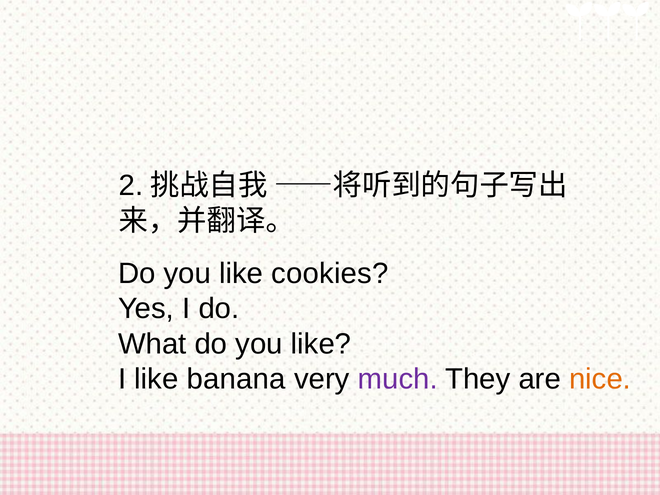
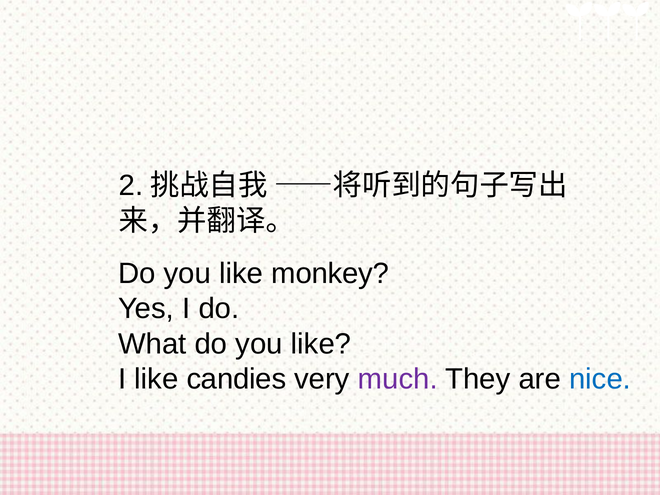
cookies: cookies -> monkey
banana: banana -> candies
nice colour: orange -> blue
